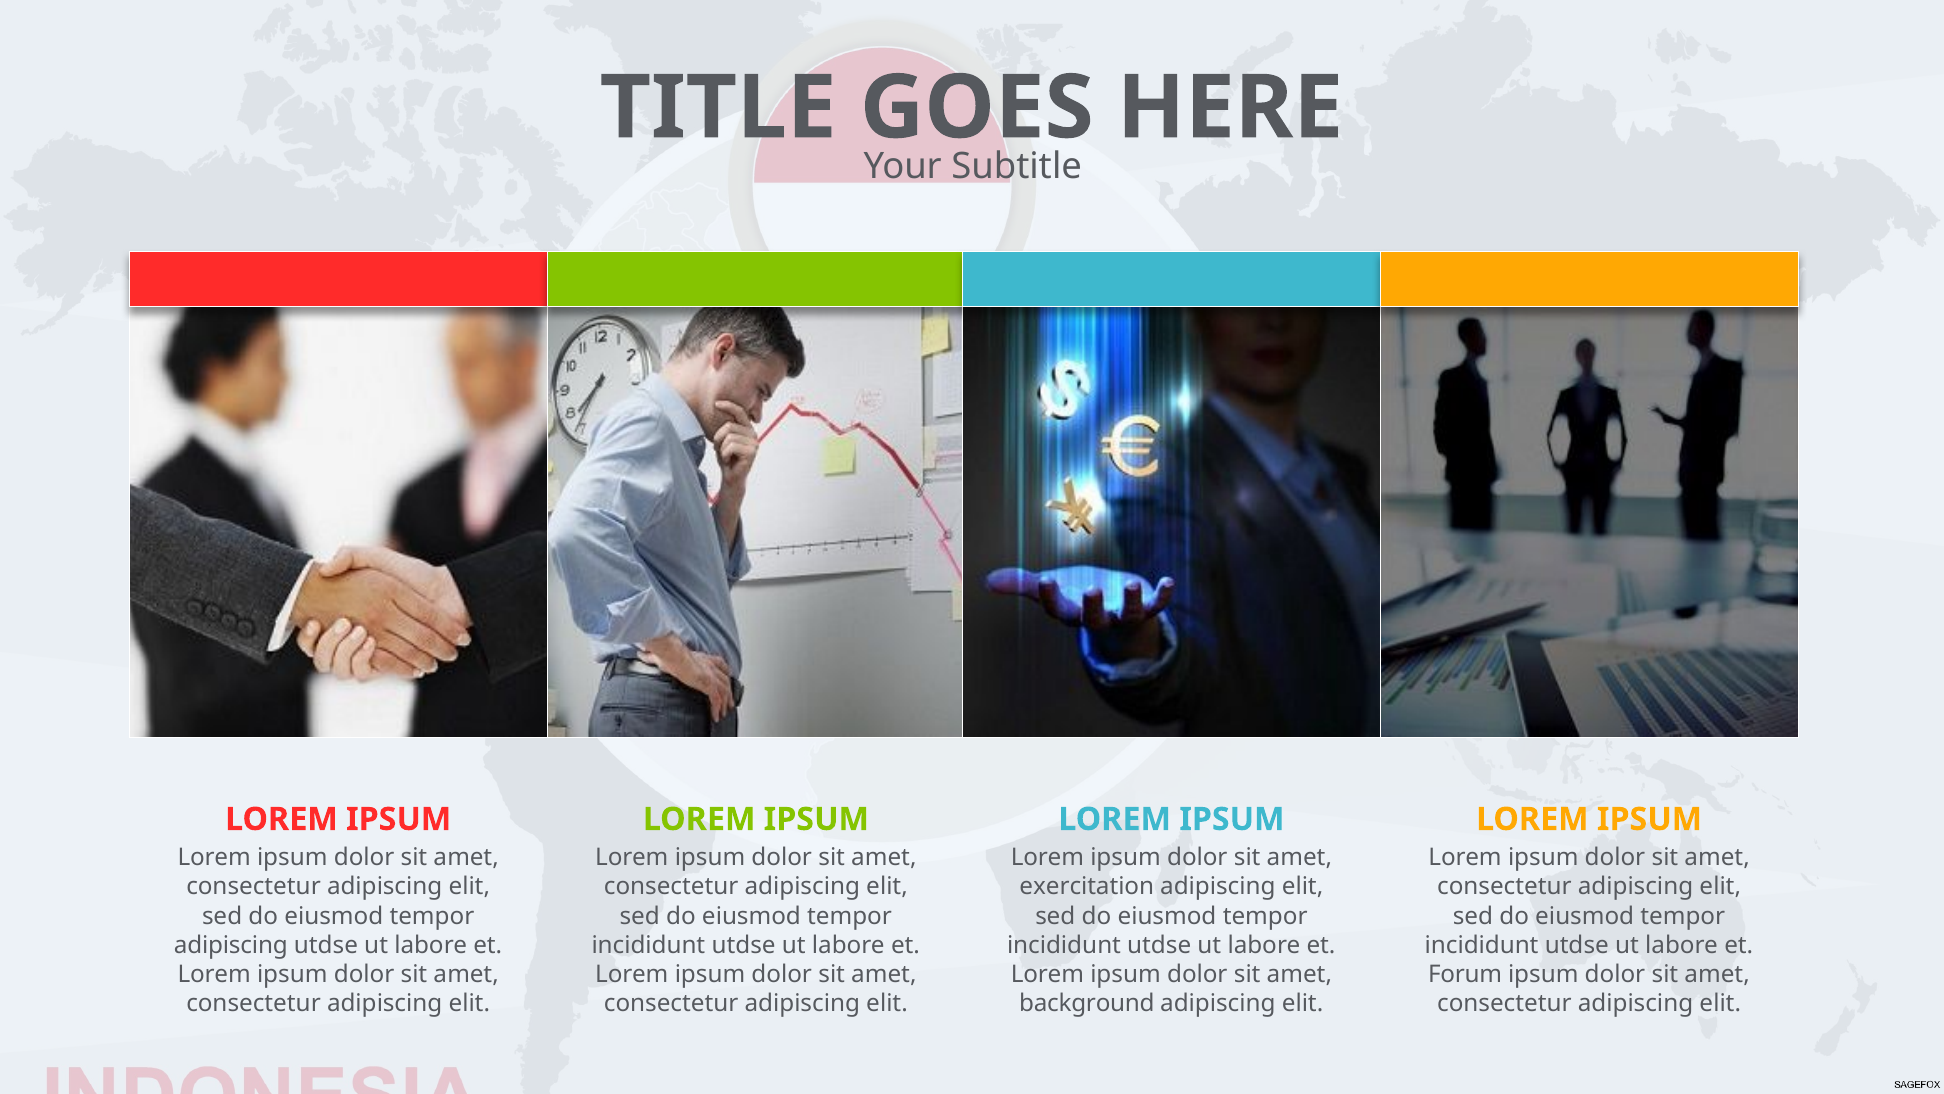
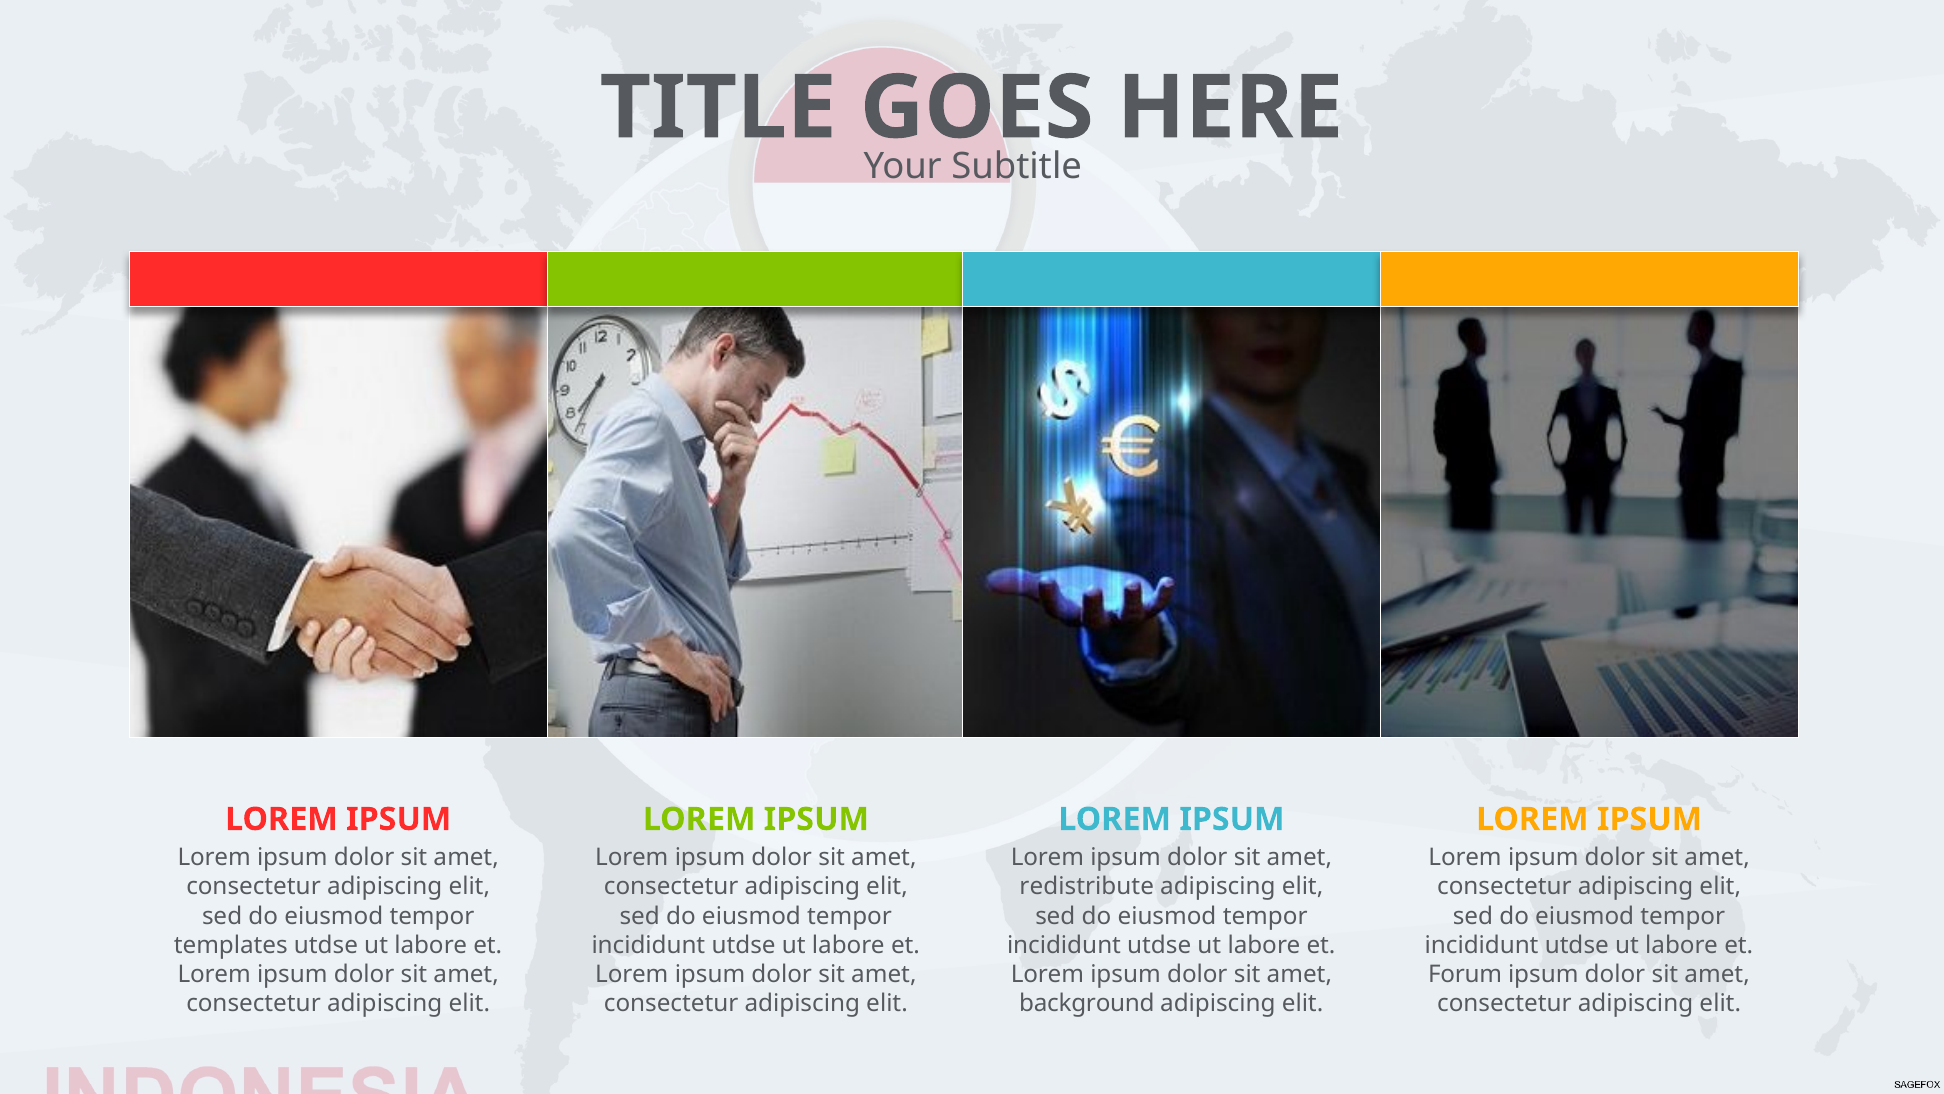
exercitation: exercitation -> redistribute
adipiscing at (231, 945): adipiscing -> templates
